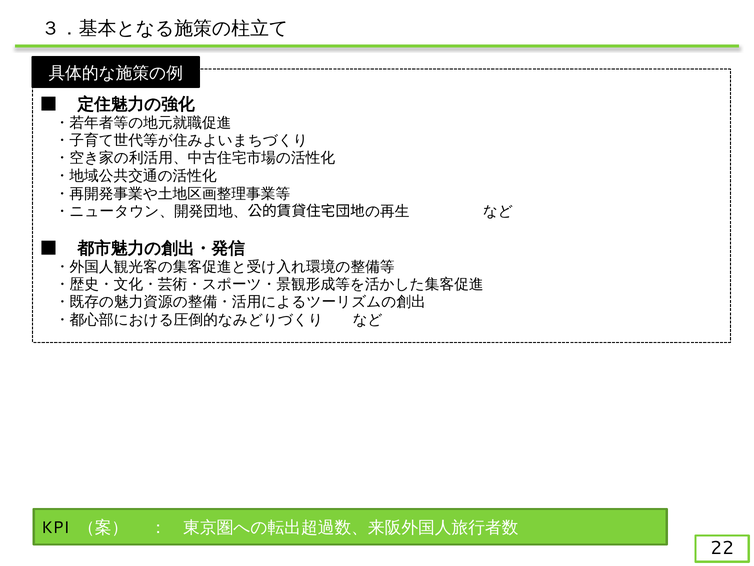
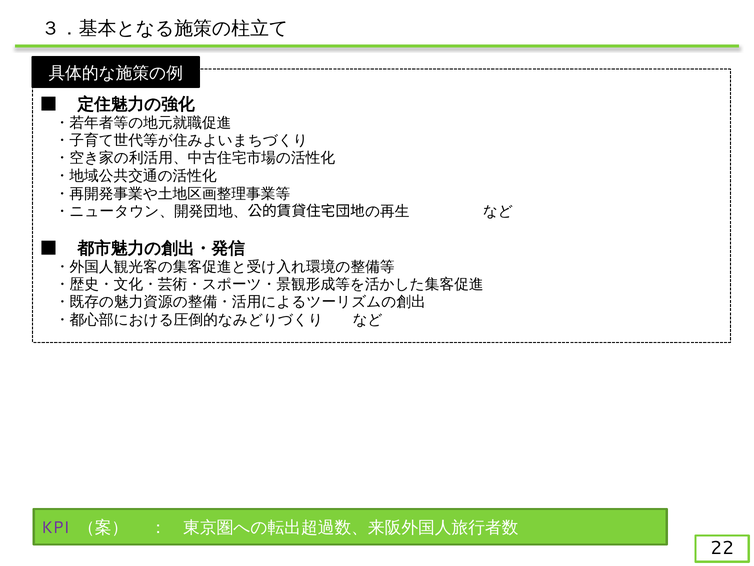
KPI colour: black -> purple
